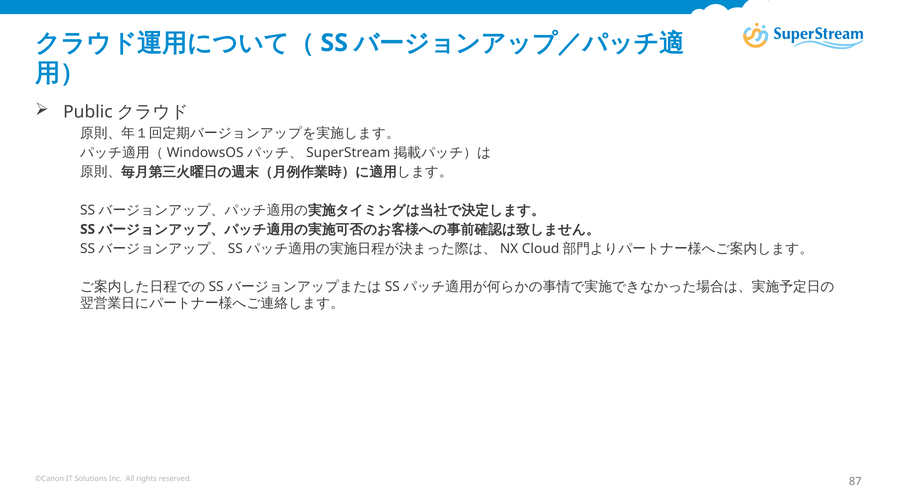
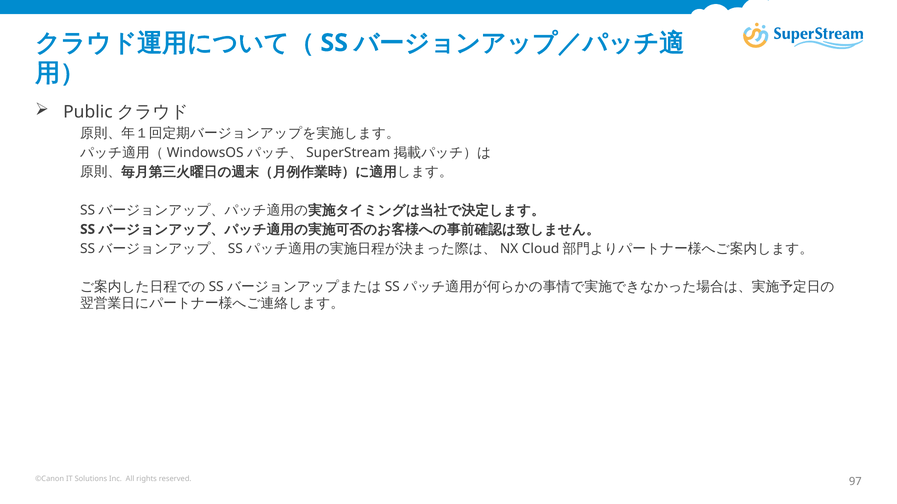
87: 87 -> 97
